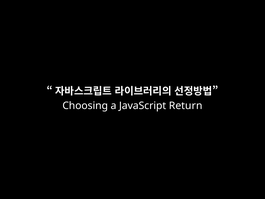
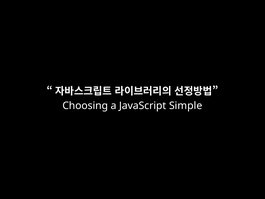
Return: Return -> Simple
